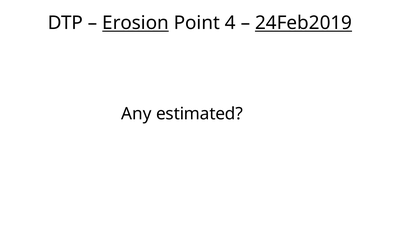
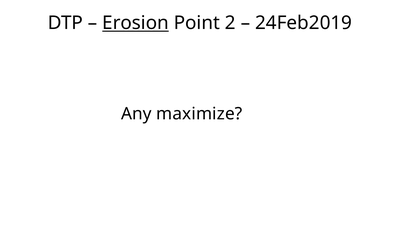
4: 4 -> 2
24Feb2019 underline: present -> none
estimated: estimated -> maximize
